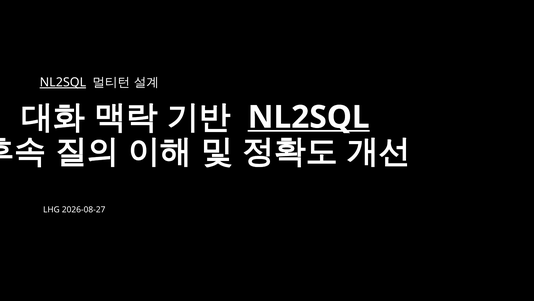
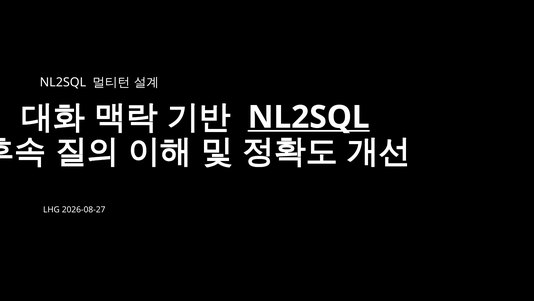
NL2SQL at (63, 82) underline: present -> none
